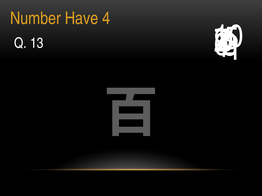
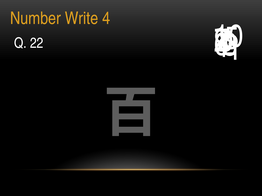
Have: Have -> Write
13: 13 -> 22
